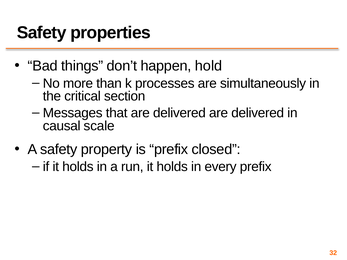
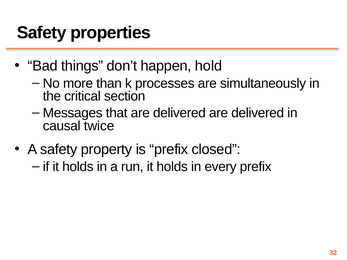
scale: scale -> twice
